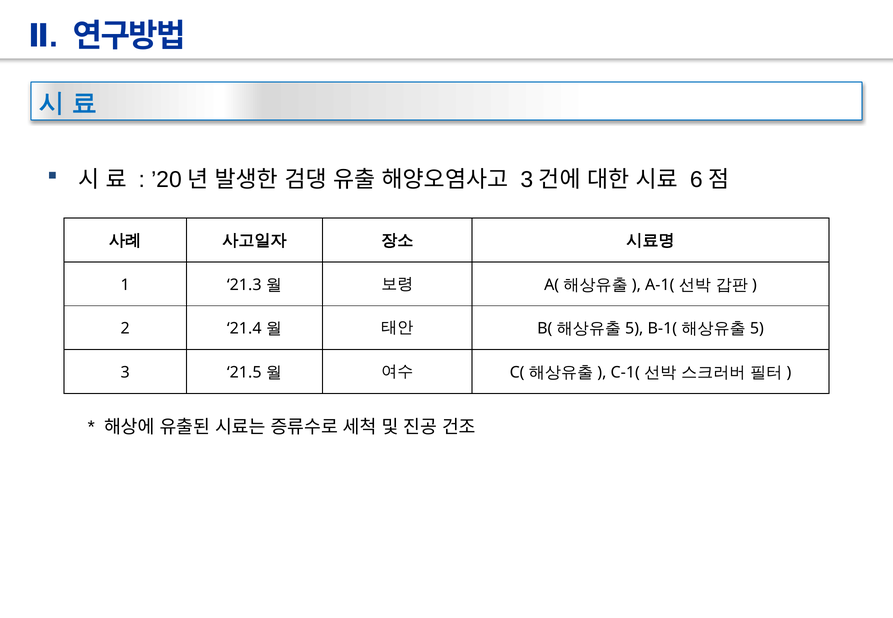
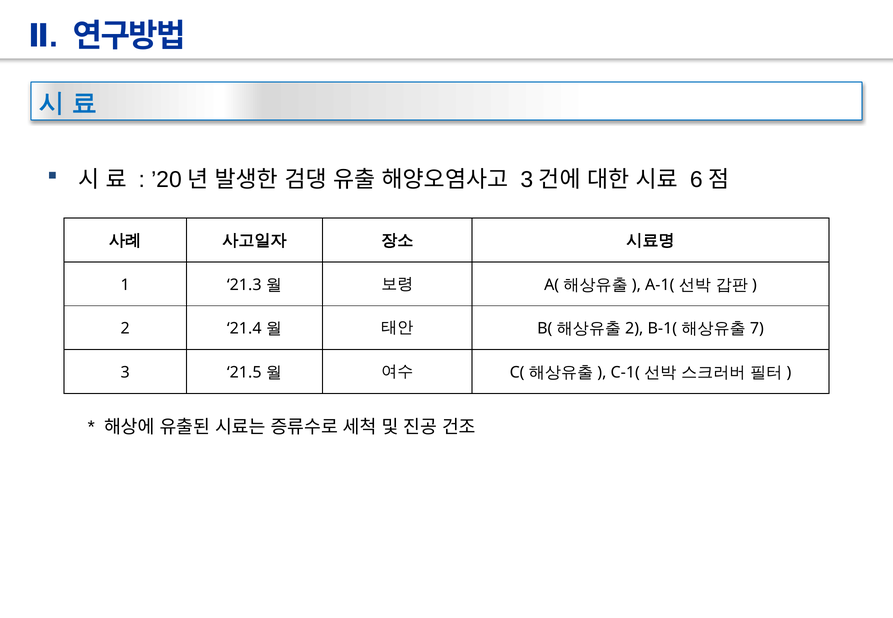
5 at (634, 329): 5 -> 2
5 at (757, 329): 5 -> 7
